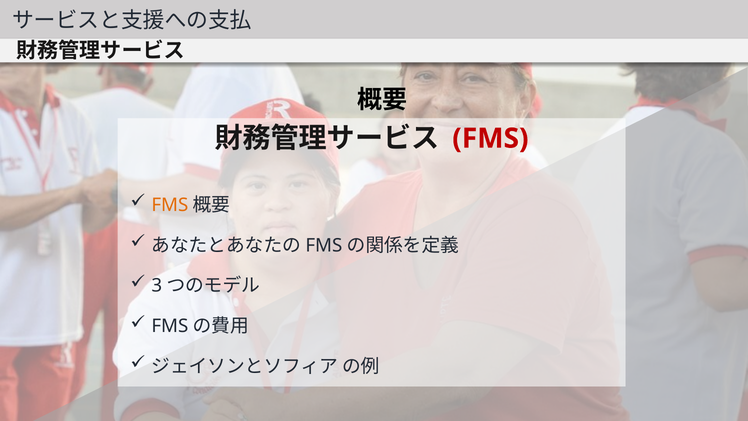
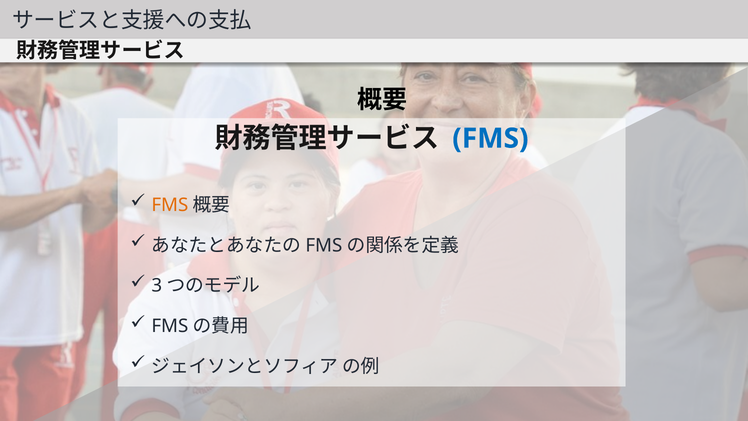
FMS at (490, 138) colour: red -> blue
